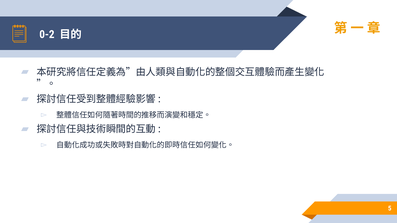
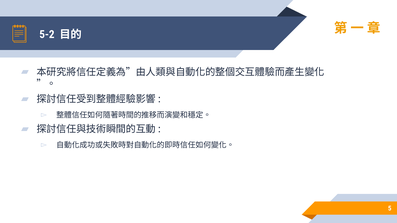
0-2: 0-2 -> 5-2
